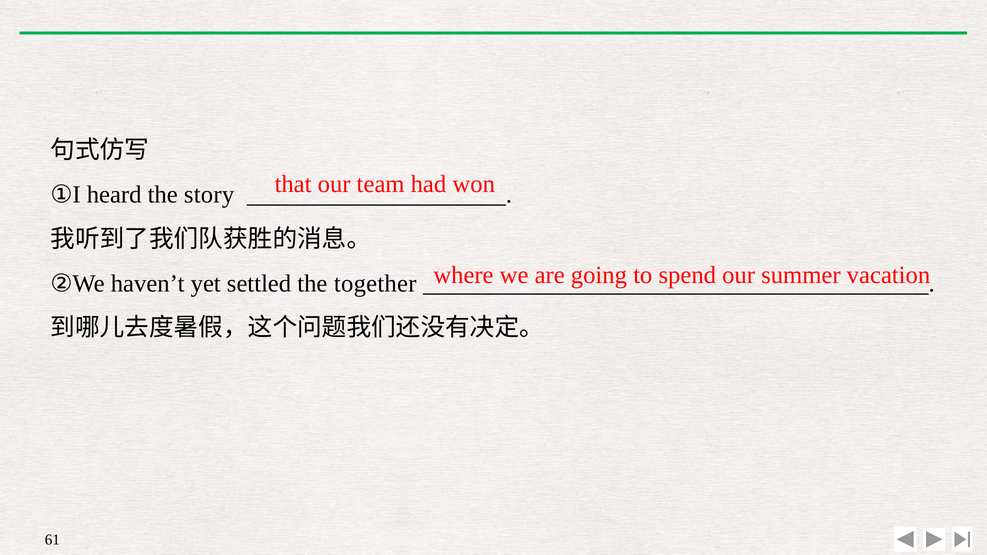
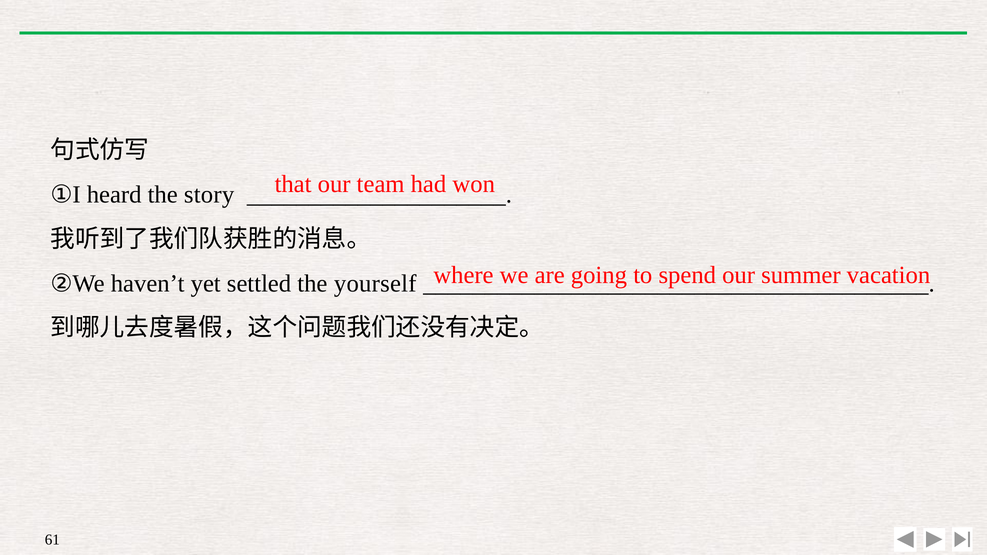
together: together -> yourself
